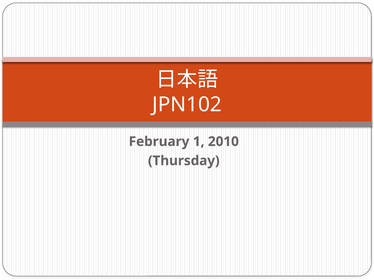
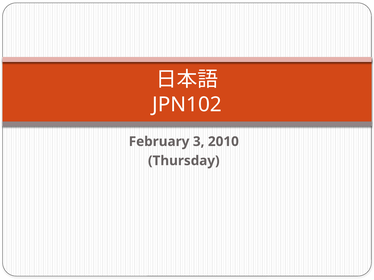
1: 1 -> 3
